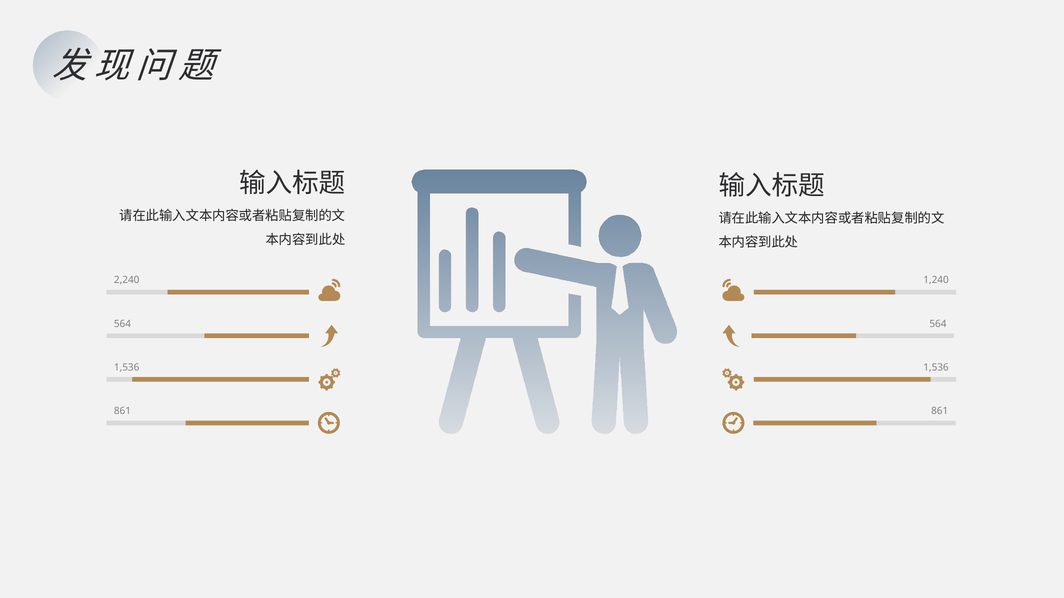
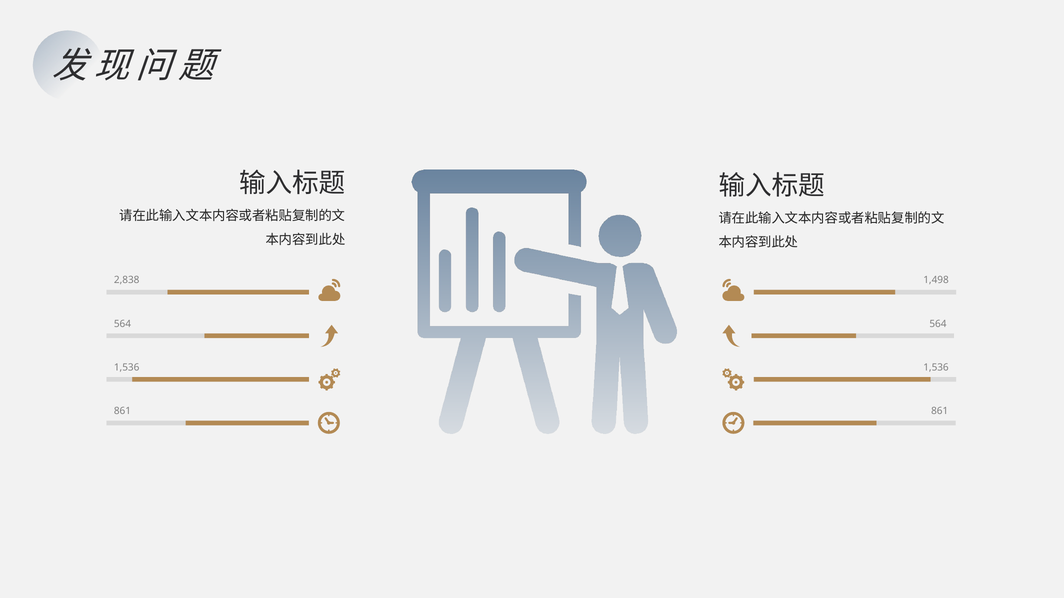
2,240: 2,240 -> 2,838
1,240: 1,240 -> 1,498
